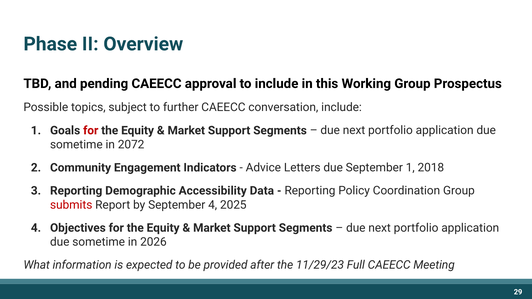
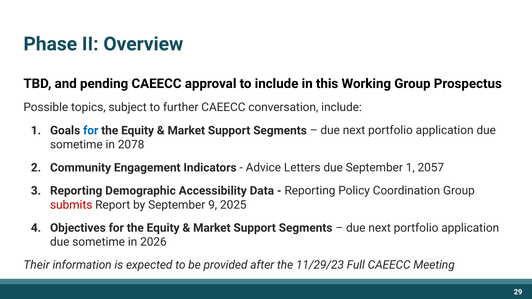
for at (91, 131) colour: red -> blue
2072: 2072 -> 2078
2018: 2018 -> 2057
September 4: 4 -> 9
What: What -> Their
